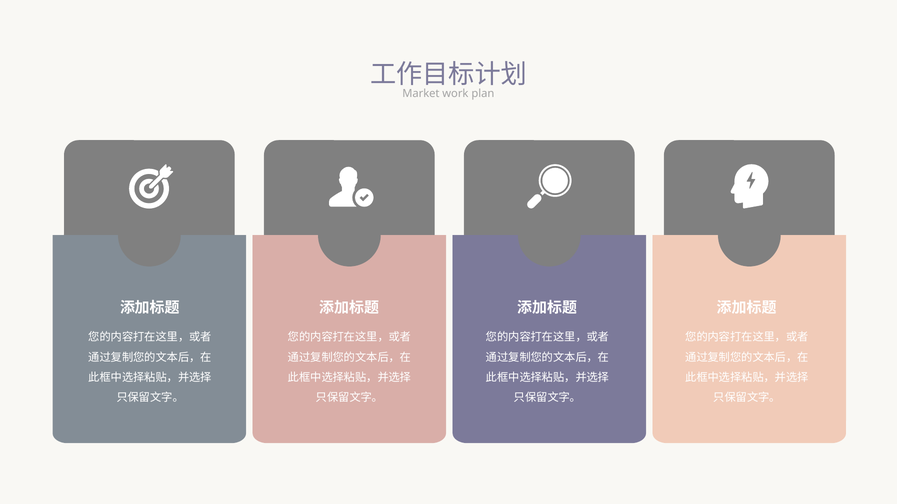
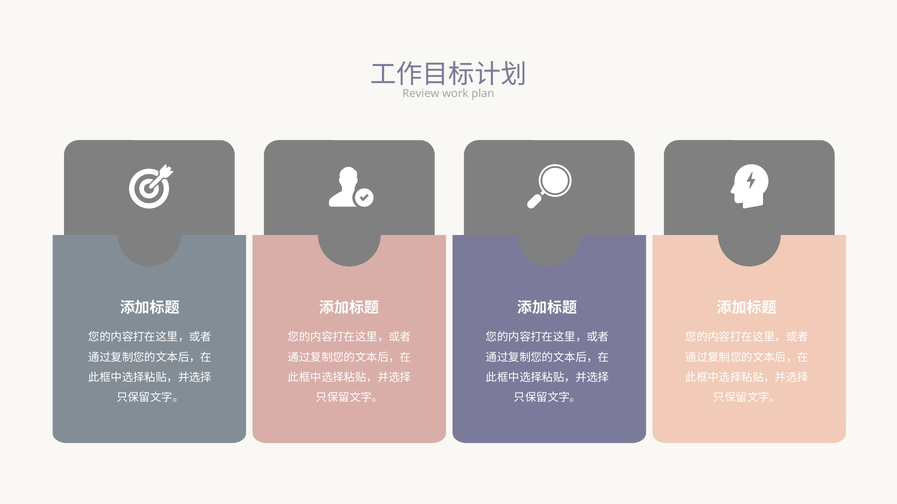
Market: Market -> Review
